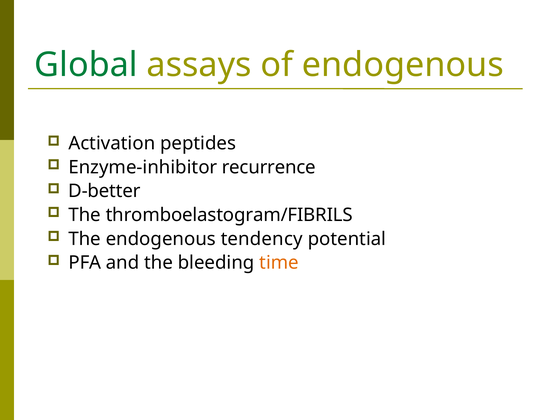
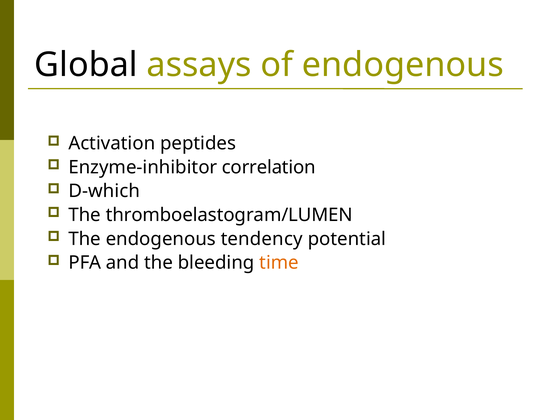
Global colour: green -> black
recurrence: recurrence -> correlation
D-better: D-better -> D-which
thromboelastogram/FIBRILS: thromboelastogram/FIBRILS -> thromboelastogram/LUMEN
